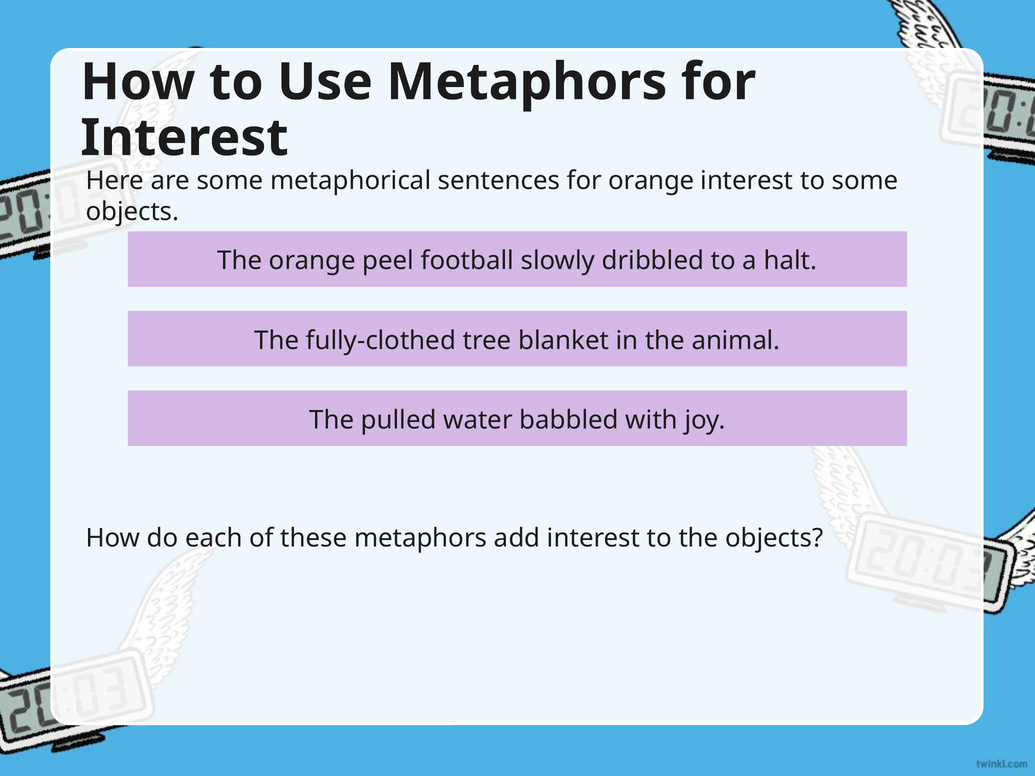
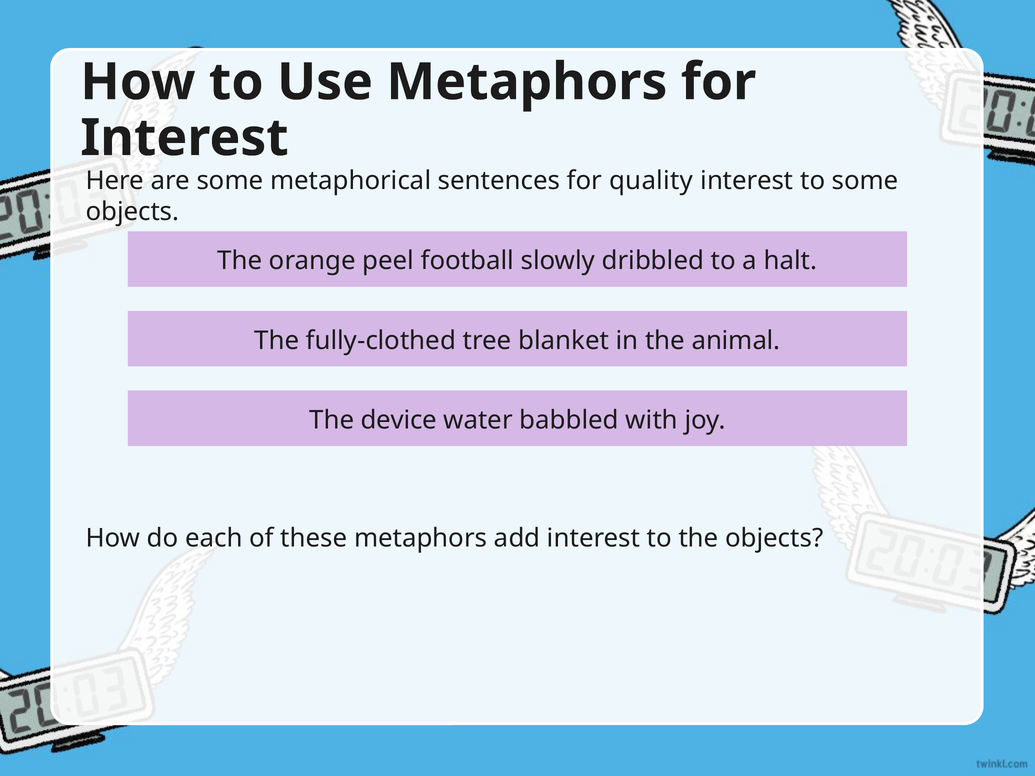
for orange: orange -> quality
pulled: pulled -> device
